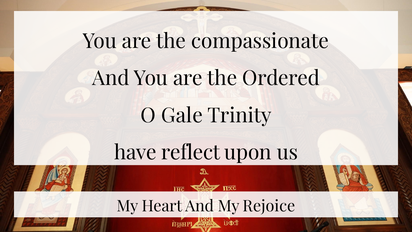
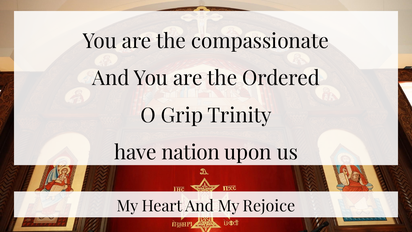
Gale: Gale -> Grip
reflect: reflect -> nation
